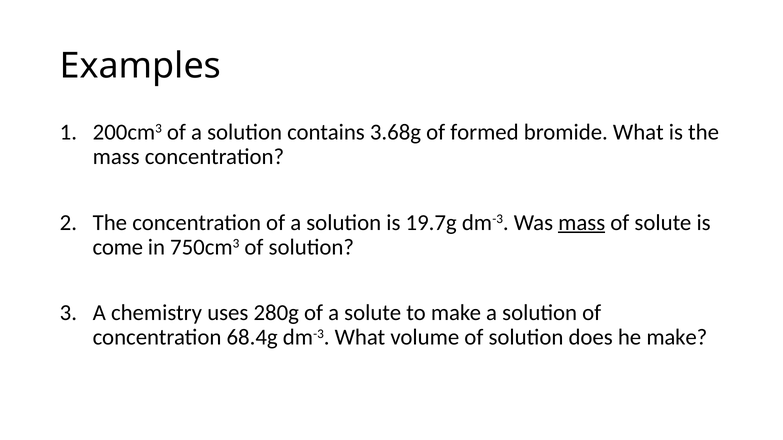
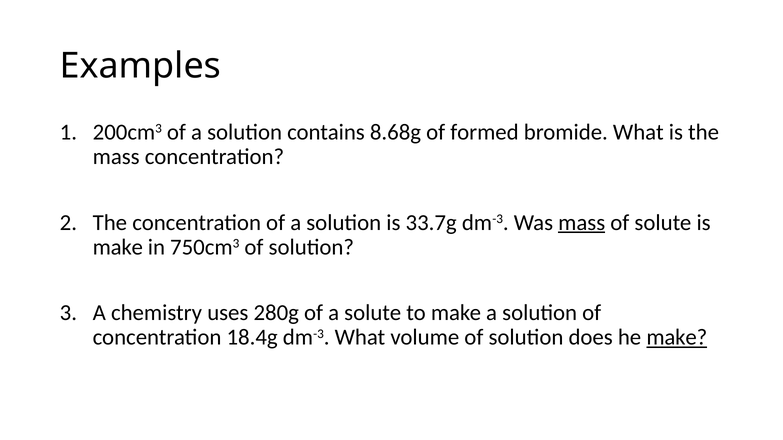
3.68g: 3.68g -> 8.68g
19.7g: 19.7g -> 33.7g
come at (118, 247): come -> make
68.4g: 68.4g -> 18.4g
make at (677, 338) underline: none -> present
